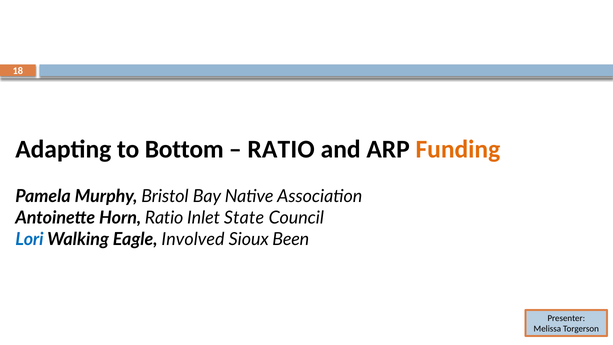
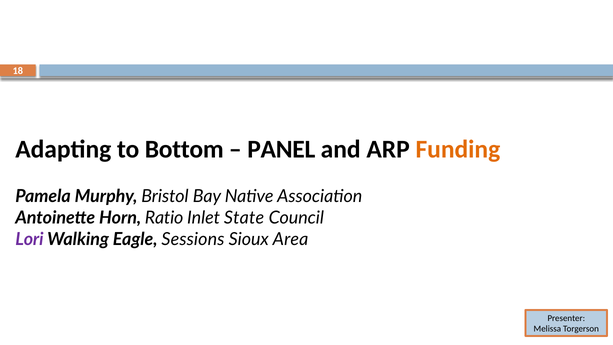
RATIO at (281, 149): RATIO -> PANEL
Lori colour: blue -> purple
Involved: Involved -> Sessions
Been: Been -> Area
